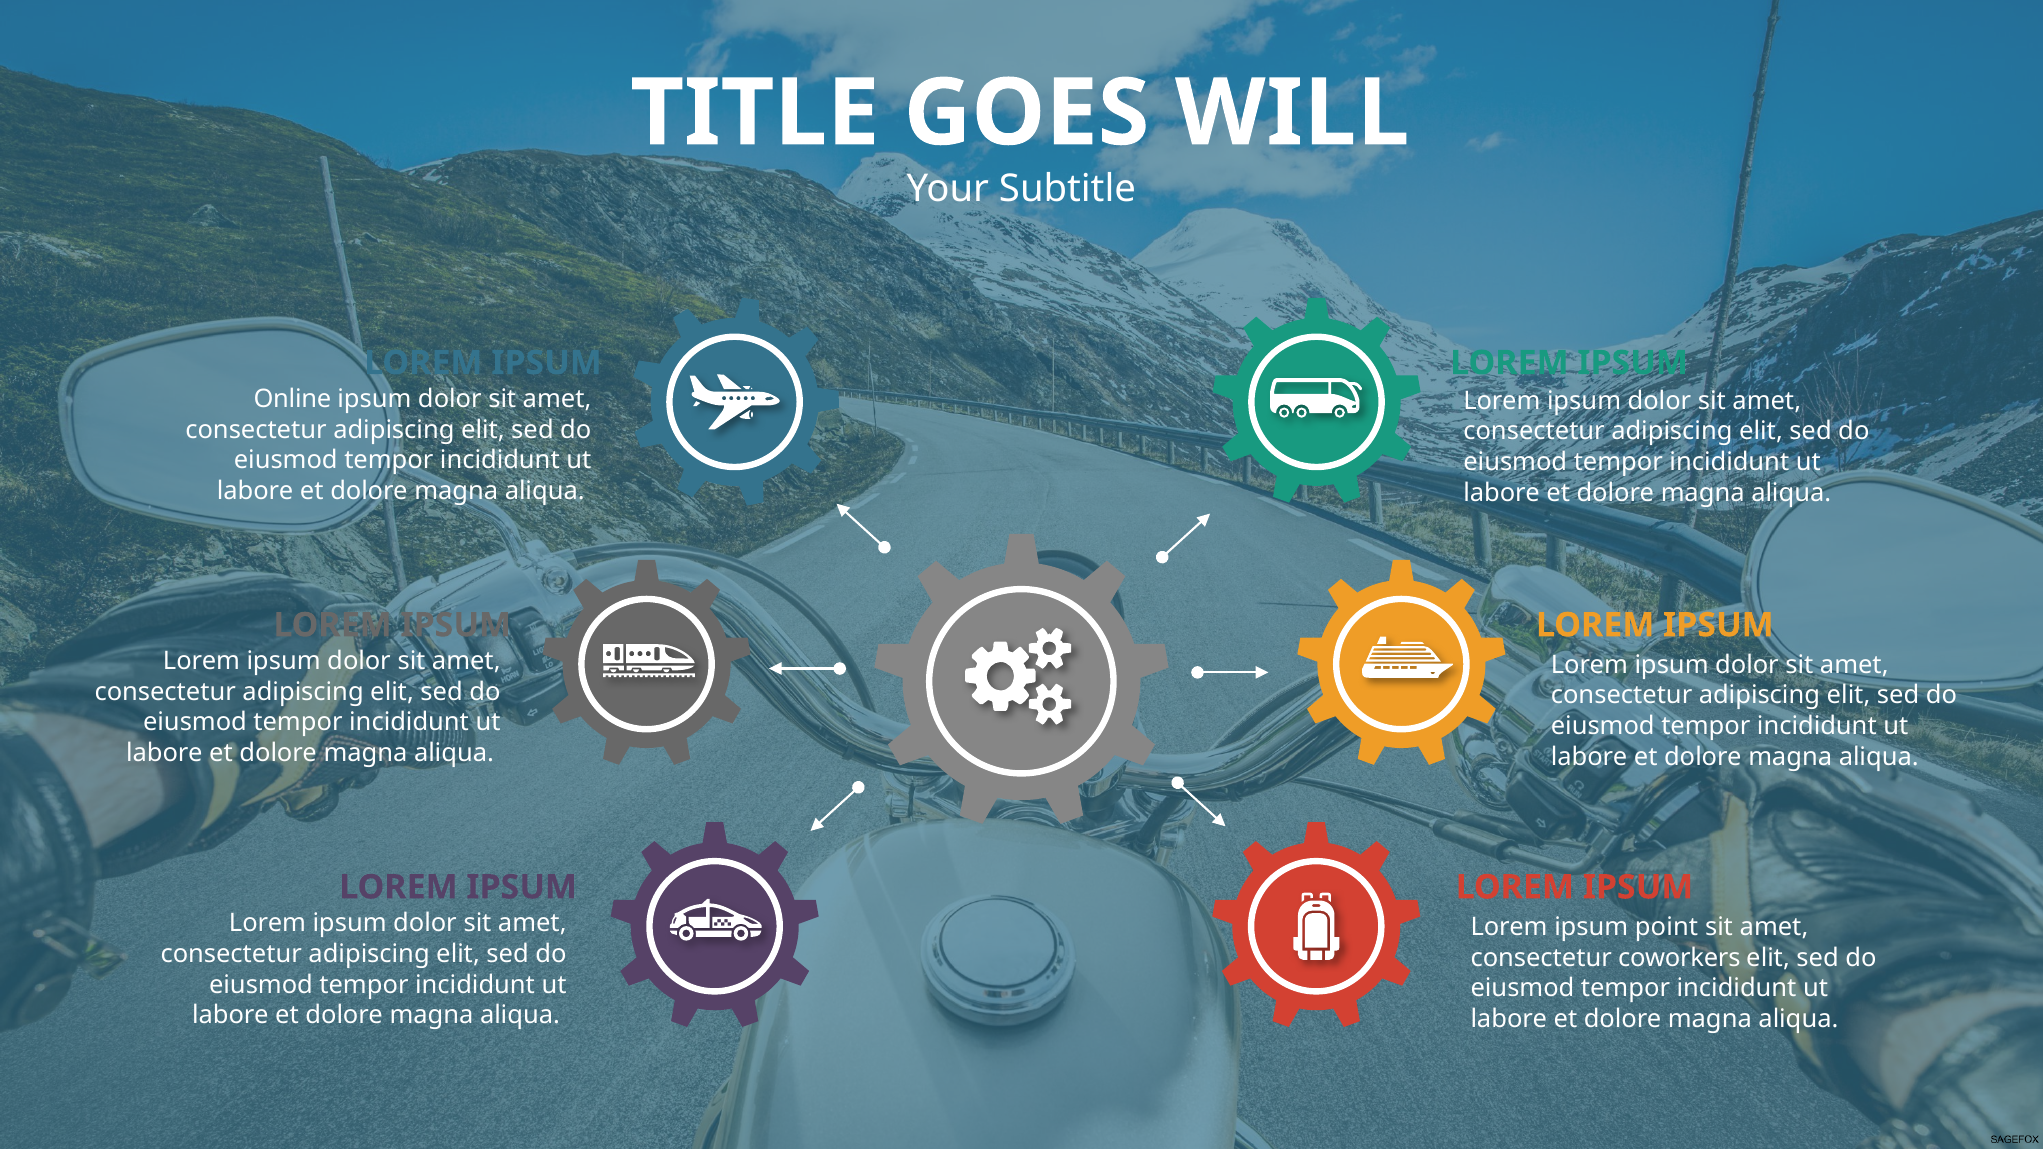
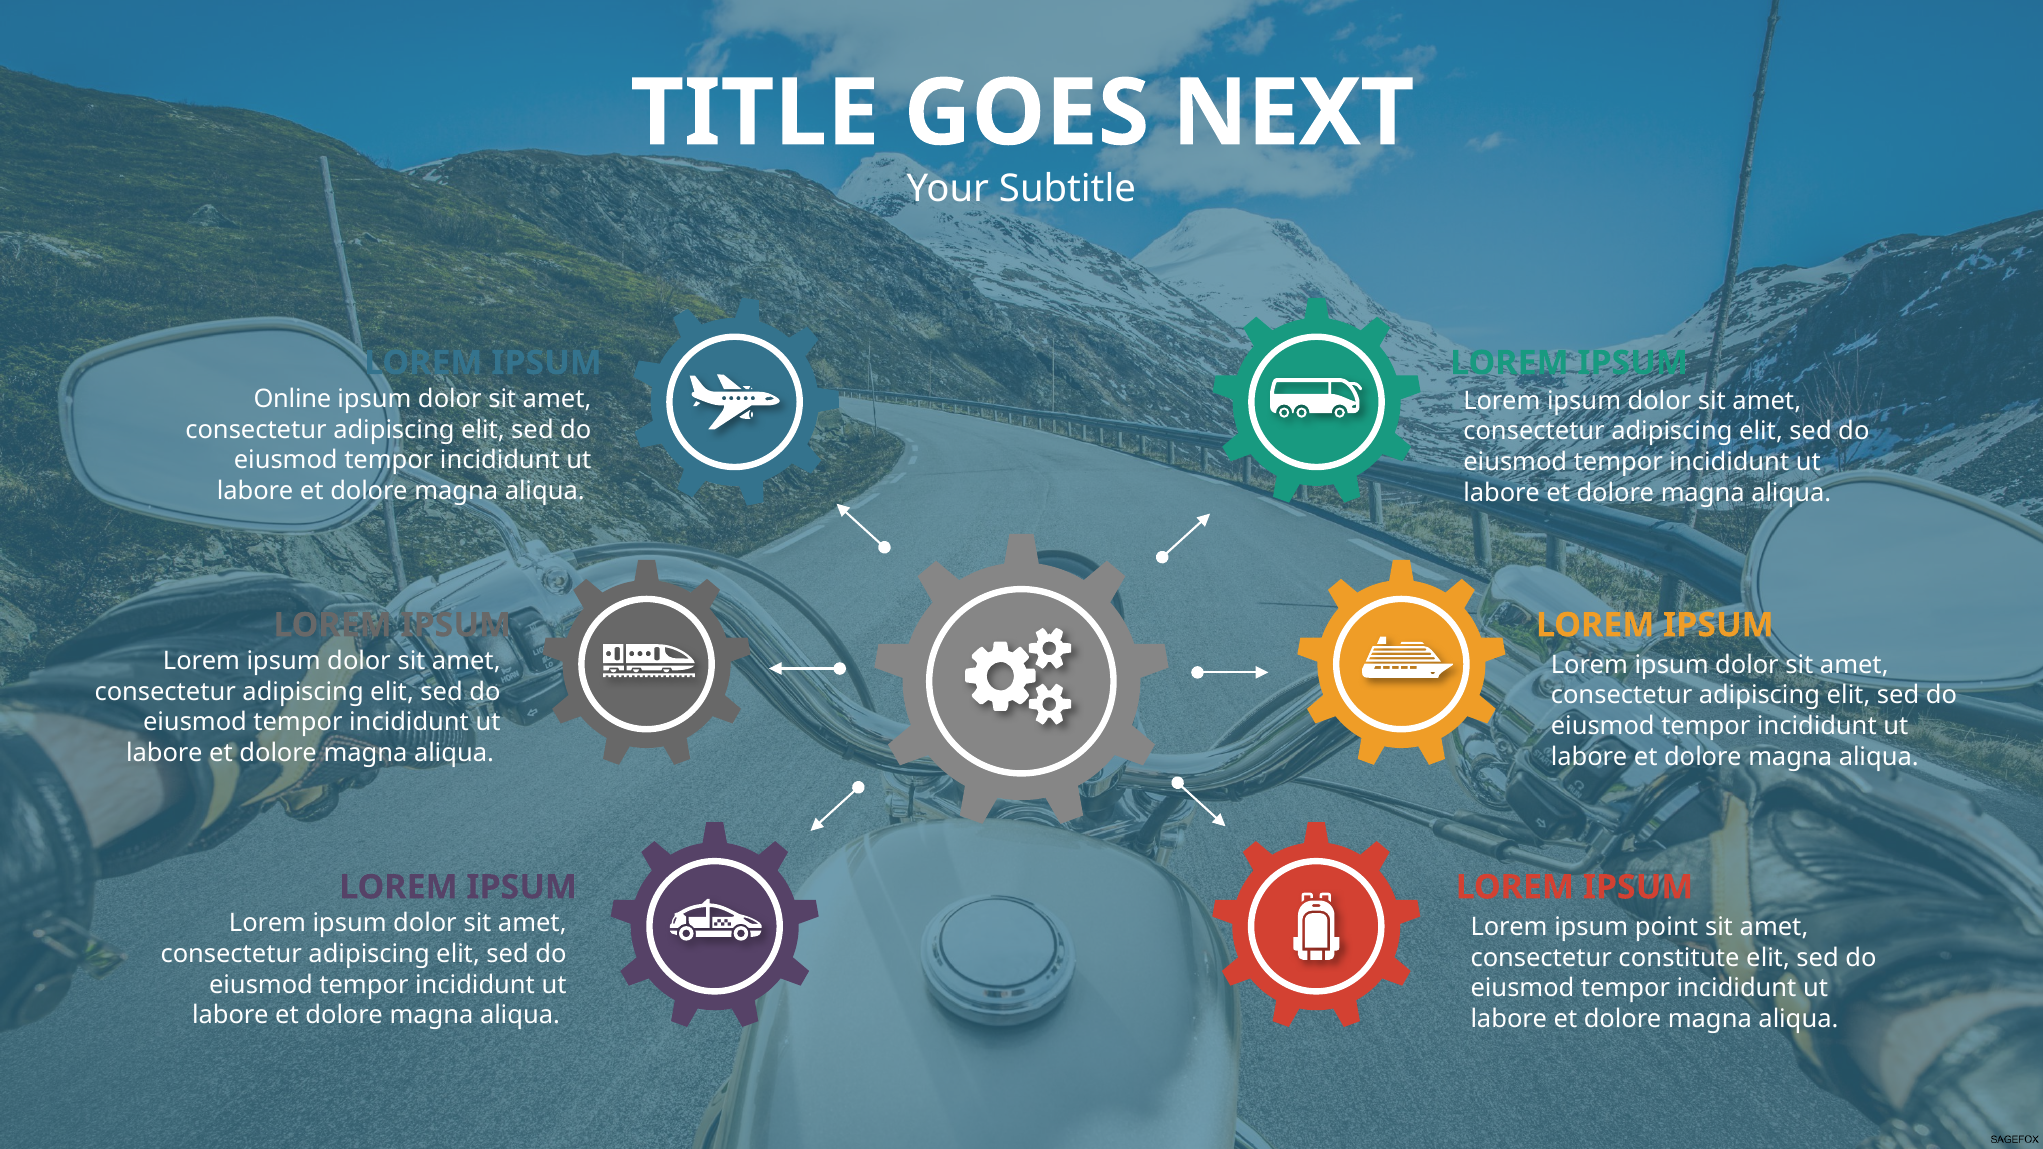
WILL: WILL -> NEXT
coworkers: coworkers -> constitute
